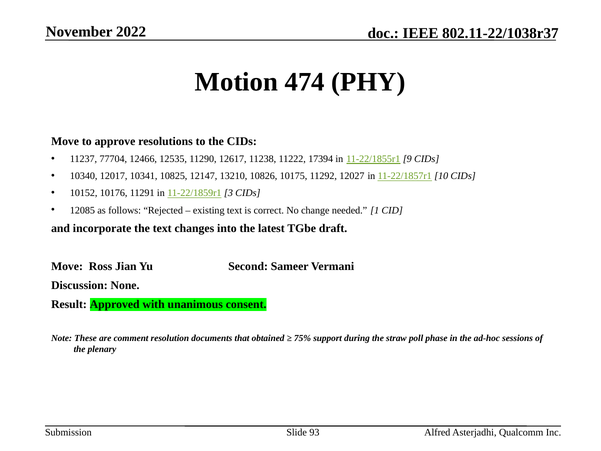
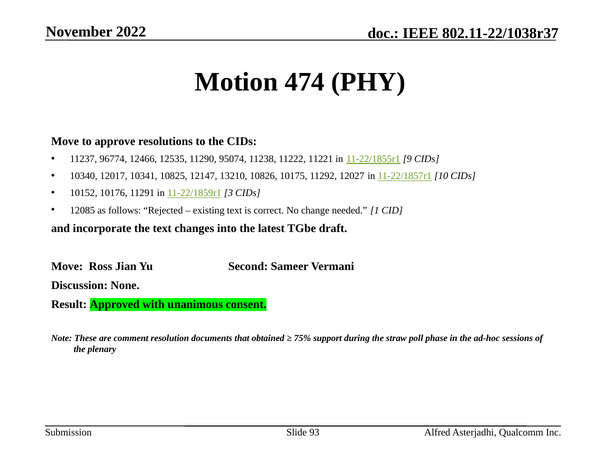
77704: 77704 -> 96774
12617: 12617 -> 95074
17394: 17394 -> 11221
